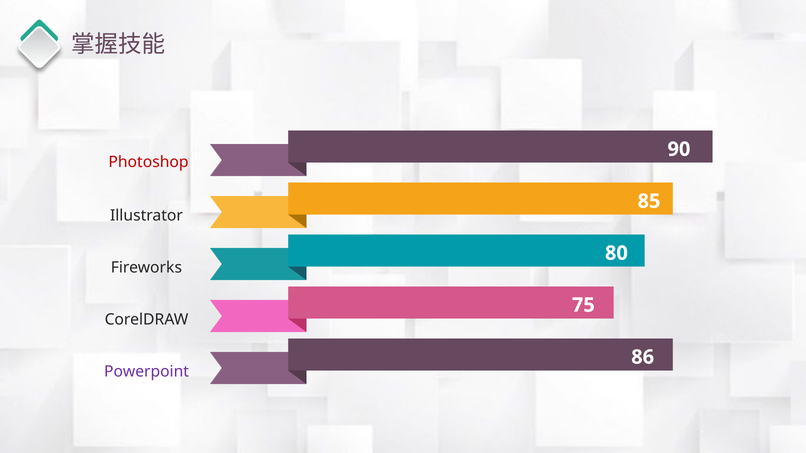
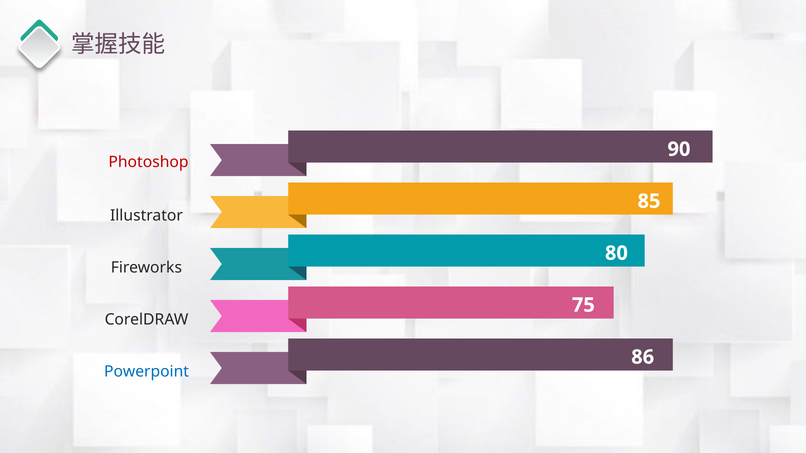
Powerpoint colour: purple -> blue
